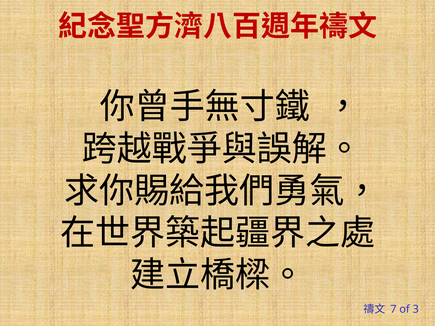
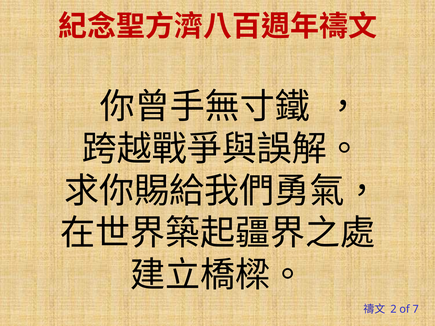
7: 7 -> 2
3: 3 -> 7
